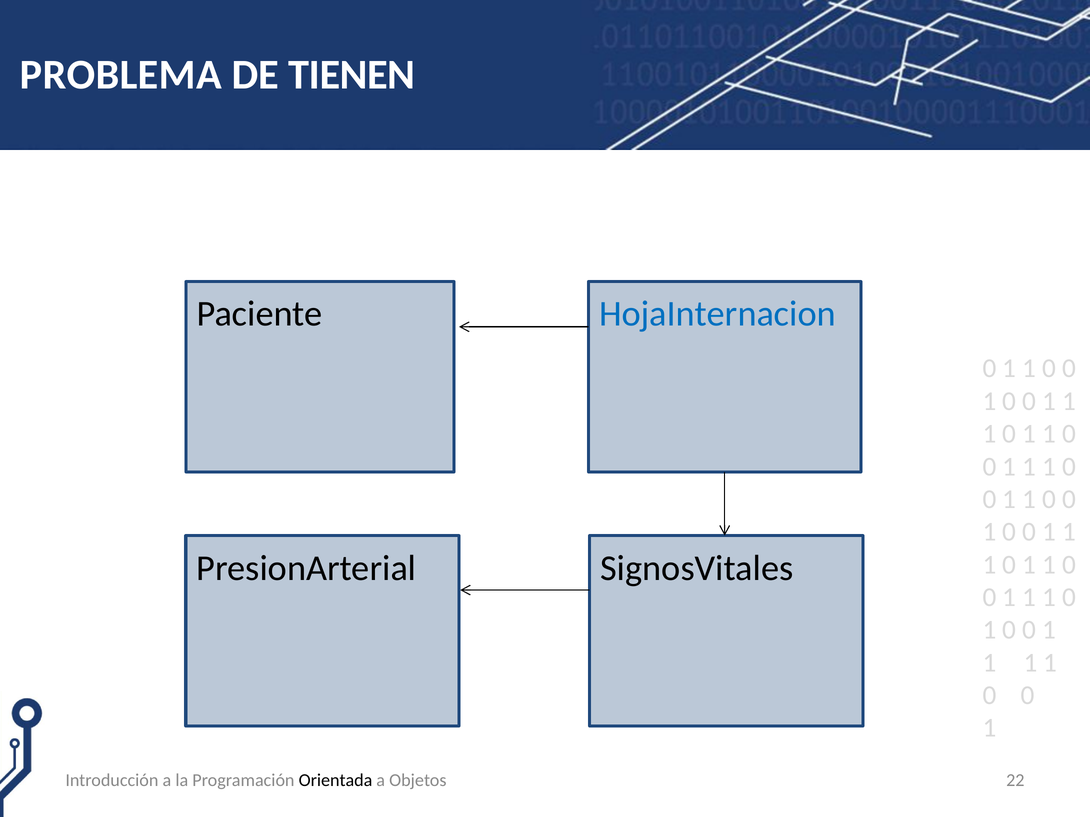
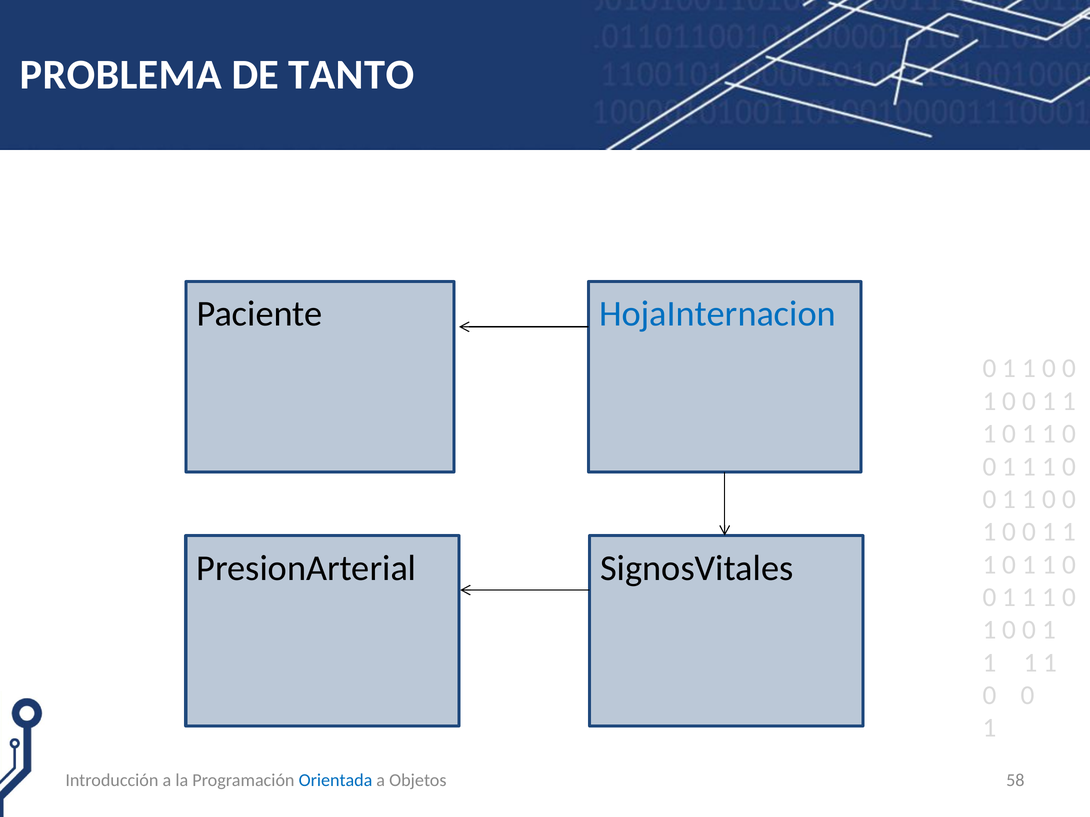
TIENEN: TIENEN -> TANTO
Orientada colour: black -> blue
22: 22 -> 58
